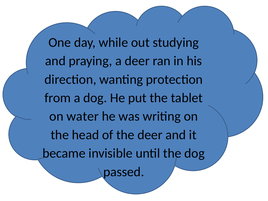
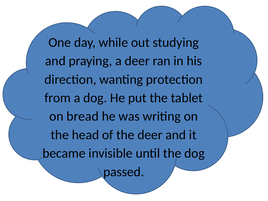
water: water -> bread
